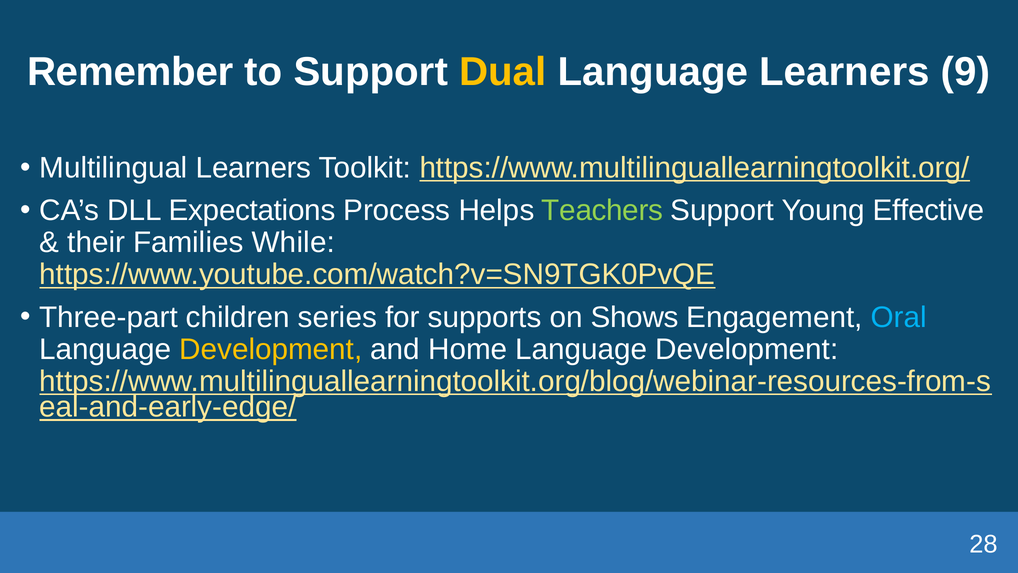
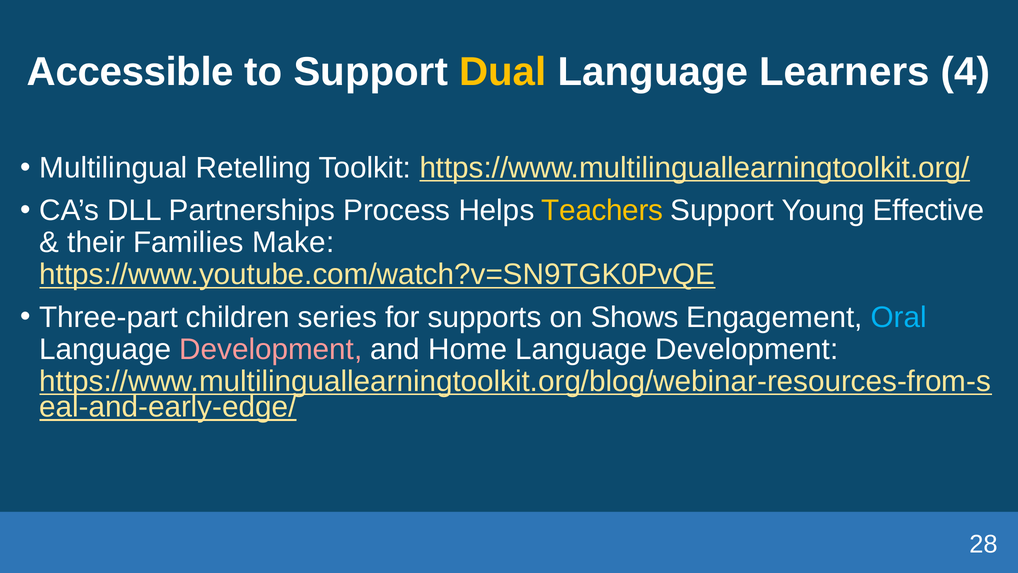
Remember: Remember -> Accessible
9: 9 -> 4
Multilingual Learners: Learners -> Retelling
Expectations: Expectations -> Partnerships
Teachers colour: light green -> yellow
While: While -> Make
Development at (271, 349) colour: yellow -> pink
